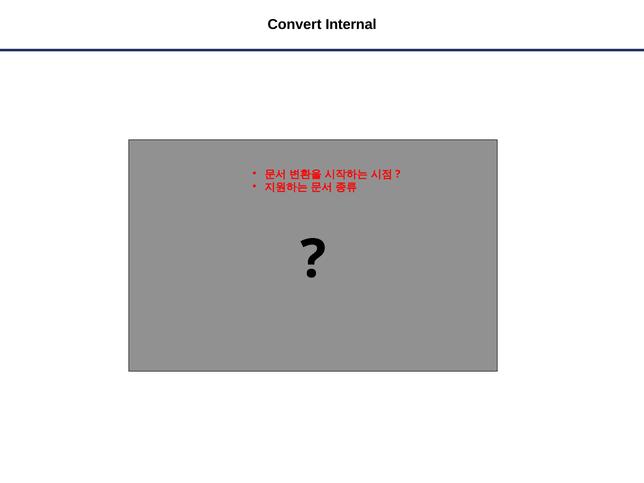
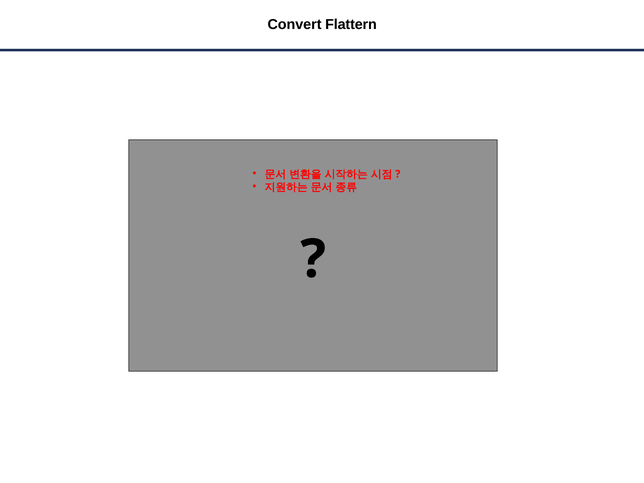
Internal: Internal -> Flattern
